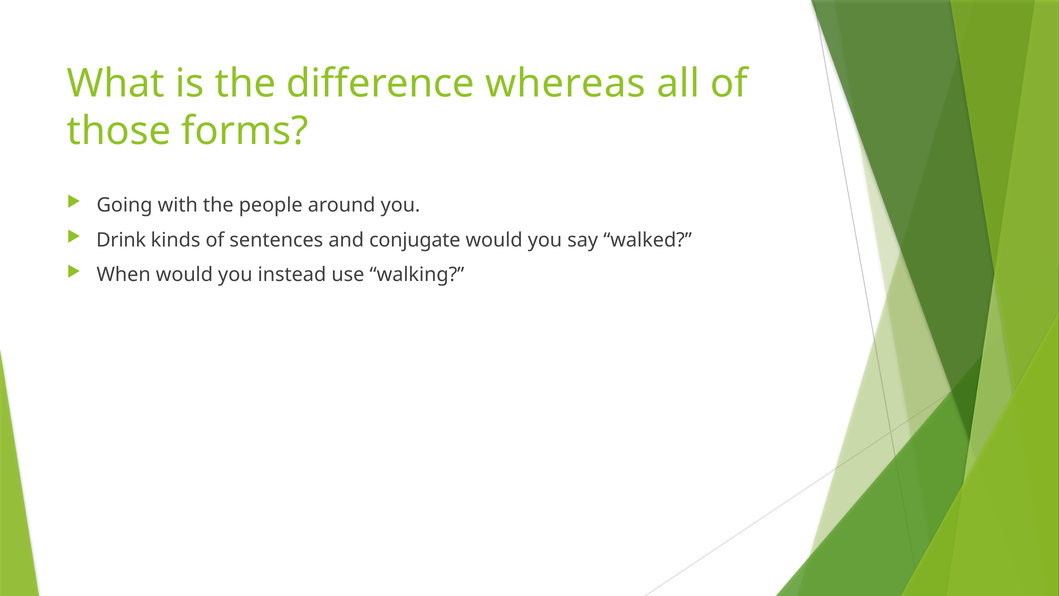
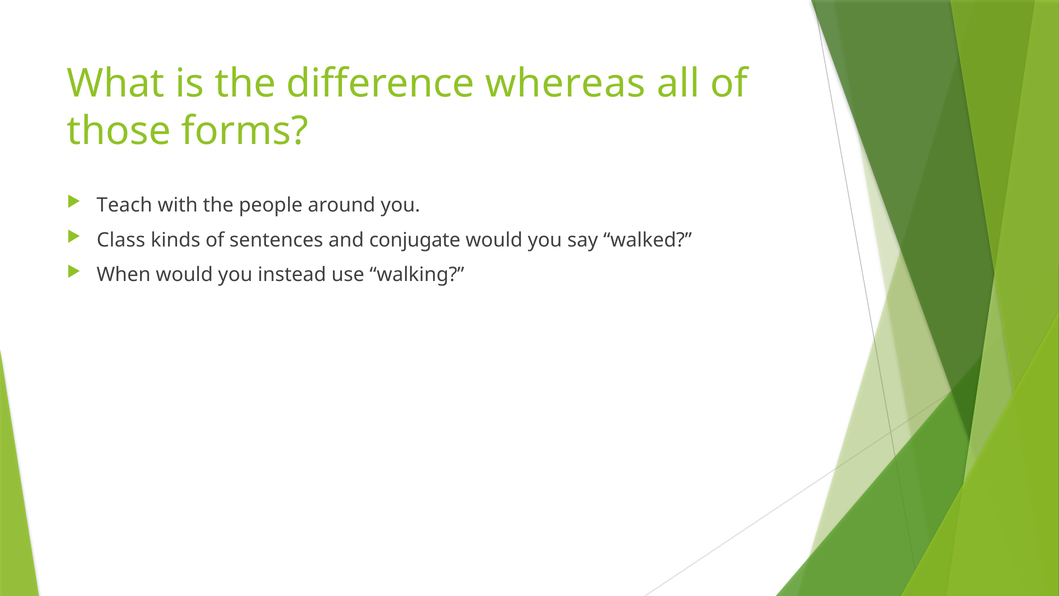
Going: Going -> Teach
Drink: Drink -> Class
